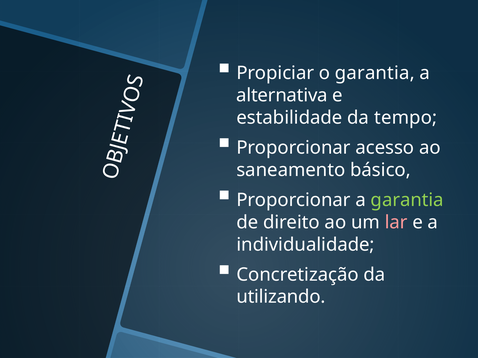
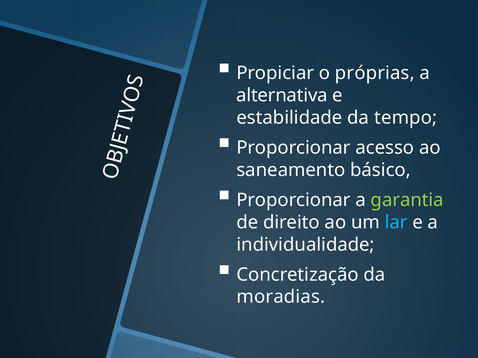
o garantia: garantia -> próprias
lar colour: pink -> light blue
utilizando: utilizando -> moradias
